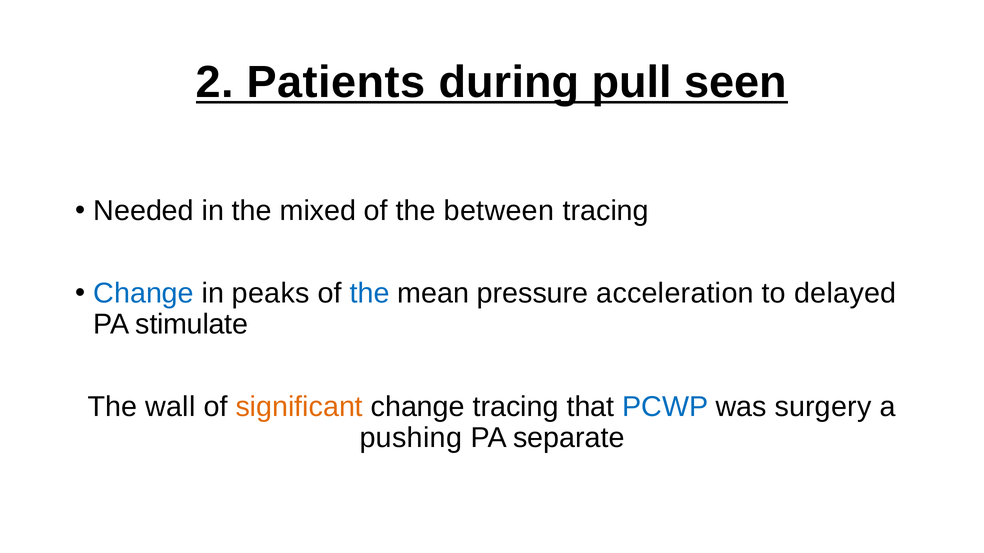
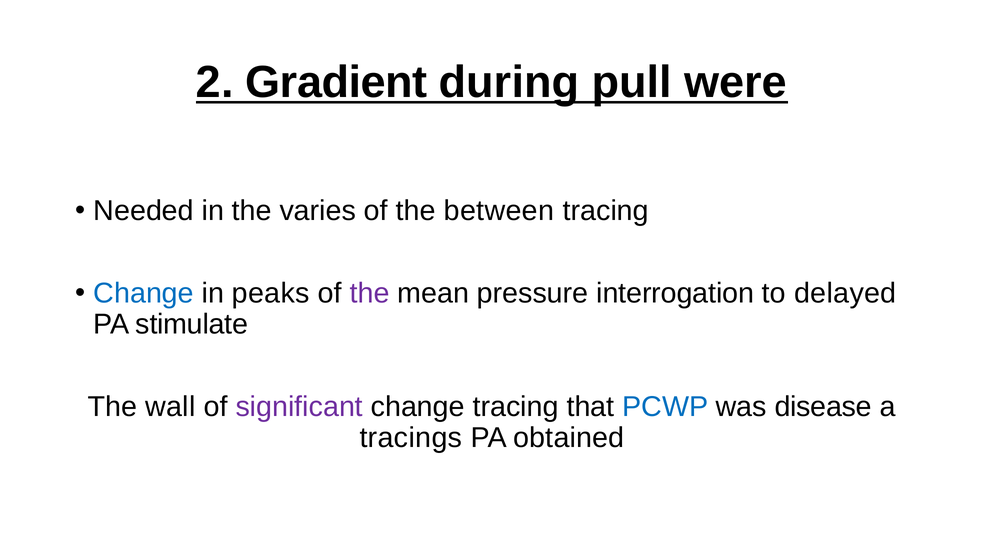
Patients: Patients -> Gradient
seen: seen -> were
mixed: mixed -> varies
the at (370, 294) colour: blue -> purple
acceleration: acceleration -> interrogation
significant colour: orange -> purple
surgery: surgery -> disease
pushing: pushing -> tracings
separate: separate -> obtained
